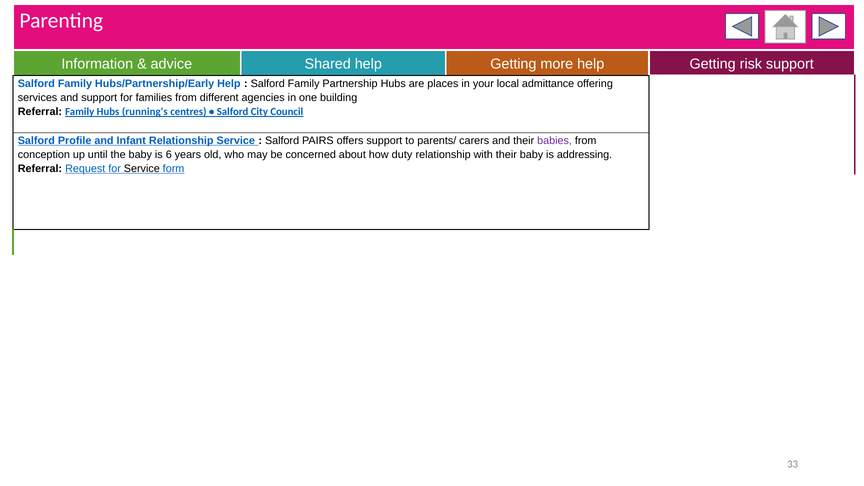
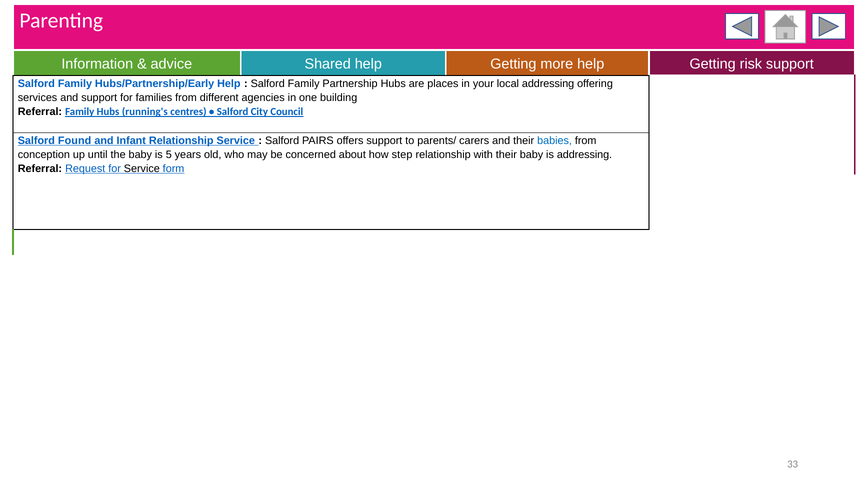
local admittance: admittance -> addressing
Profile: Profile -> Found
babies colour: purple -> blue
6: 6 -> 5
duty: duty -> step
